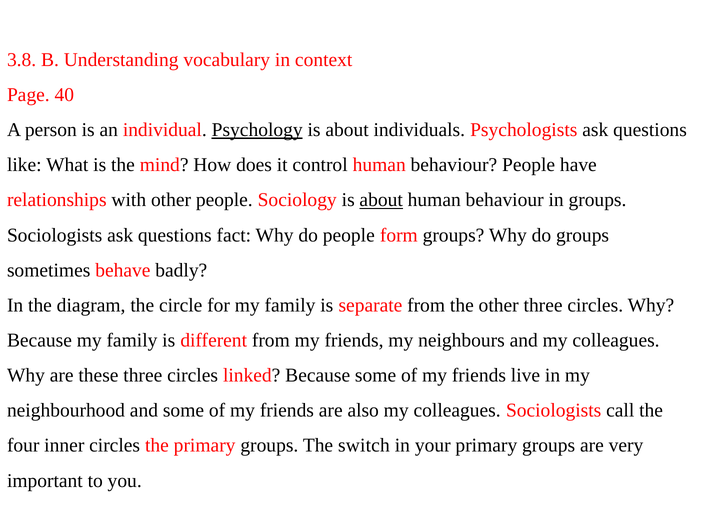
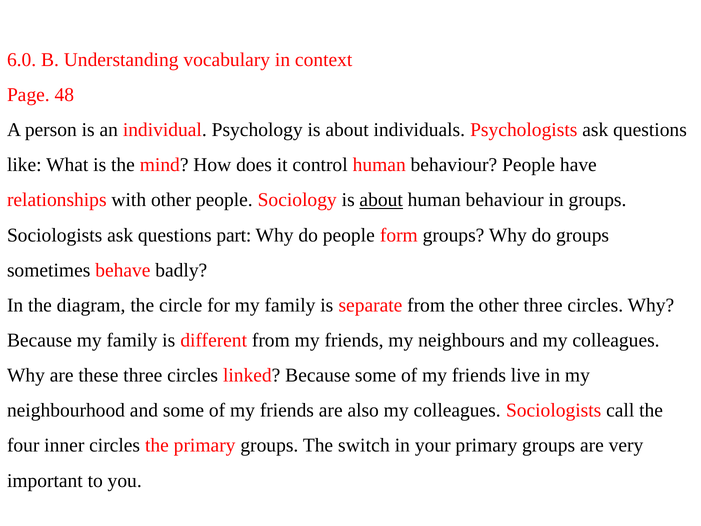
3.8: 3.8 -> 6.0
40: 40 -> 48
Psychology underline: present -> none
fact: fact -> part
